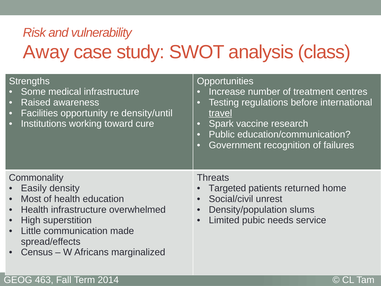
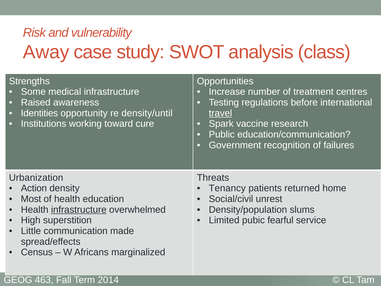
Facilities: Facilities -> Identities
Commonality: Commonality -> Urbanization
Easily: Easily -> Action
Targeted: Targeted -> Tenancy
infrastructure at (79, 209) underline: none -> present
needs: needs -> fearful
